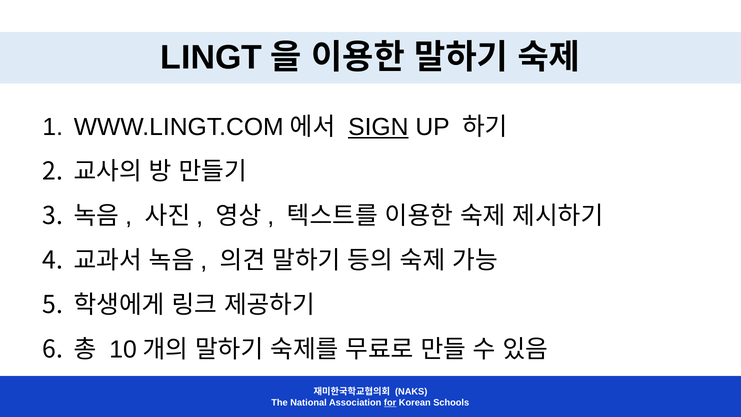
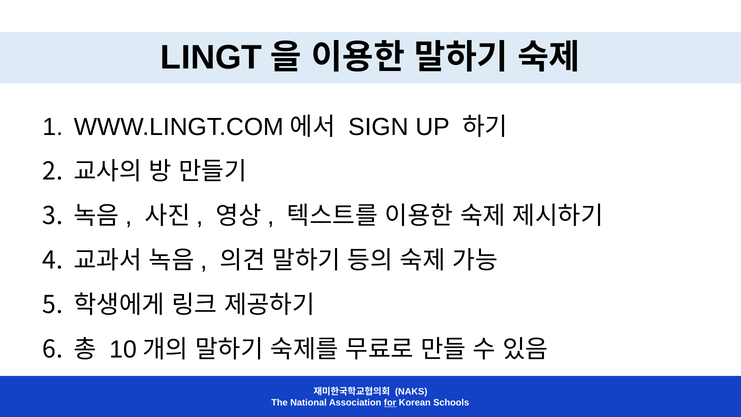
SIGN underline: present -> none
